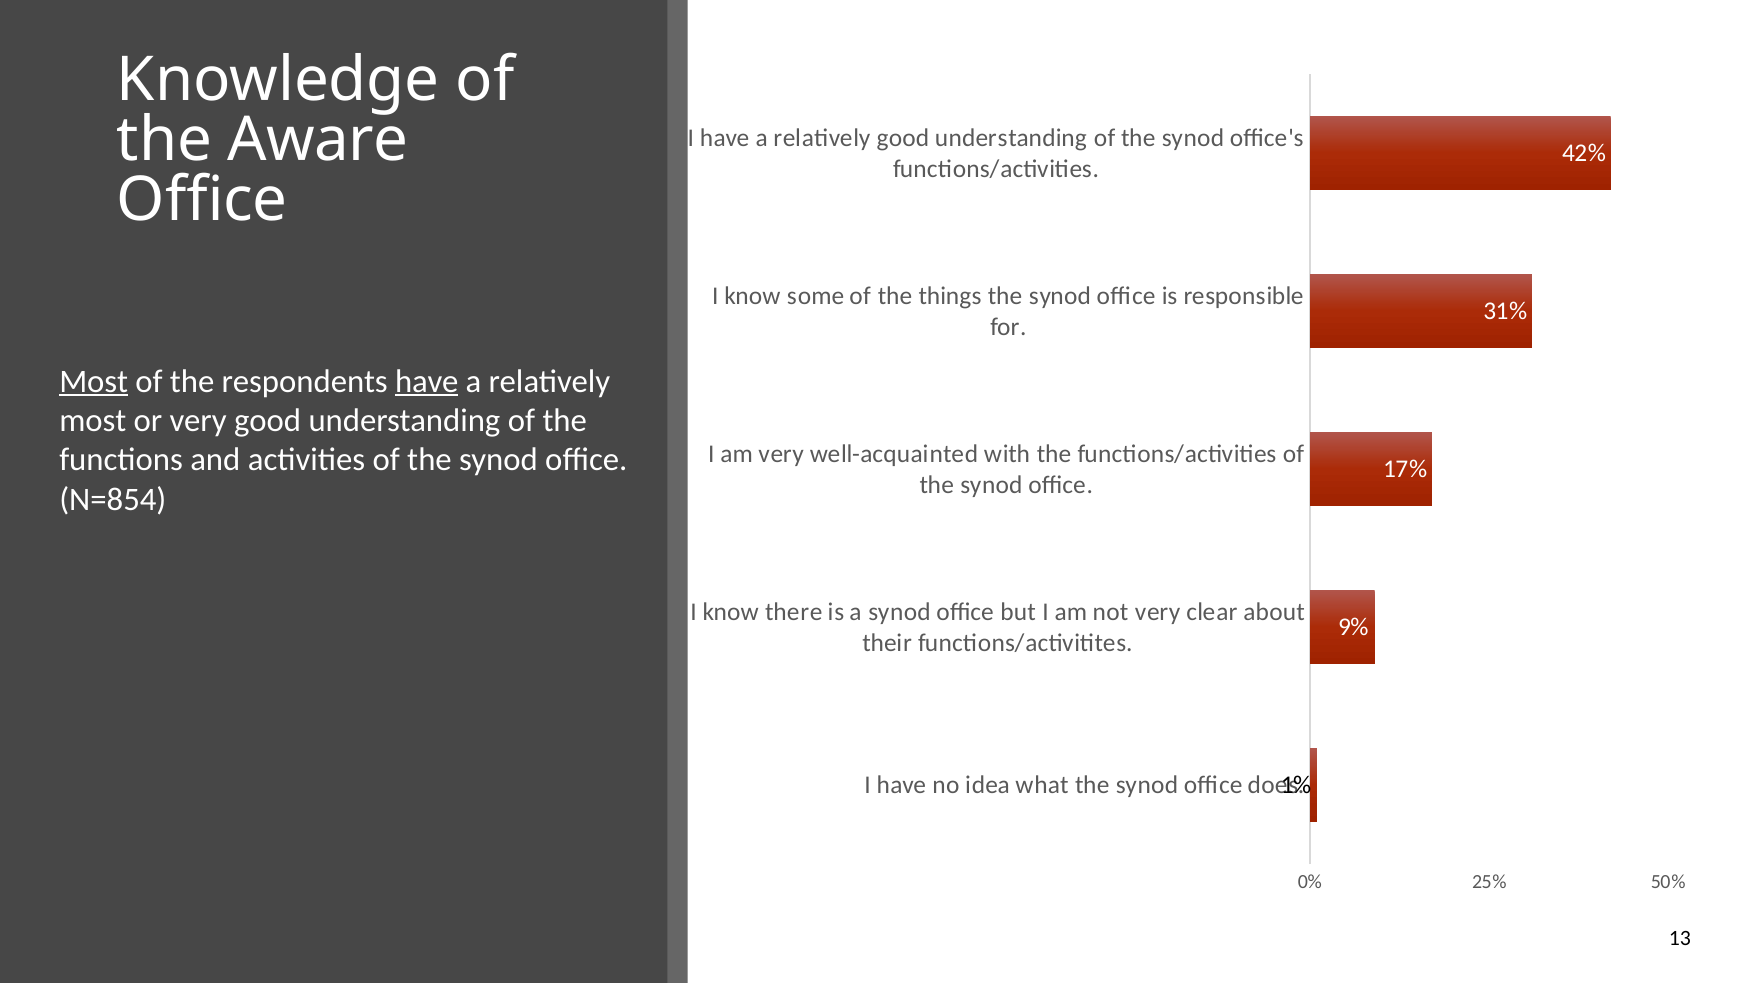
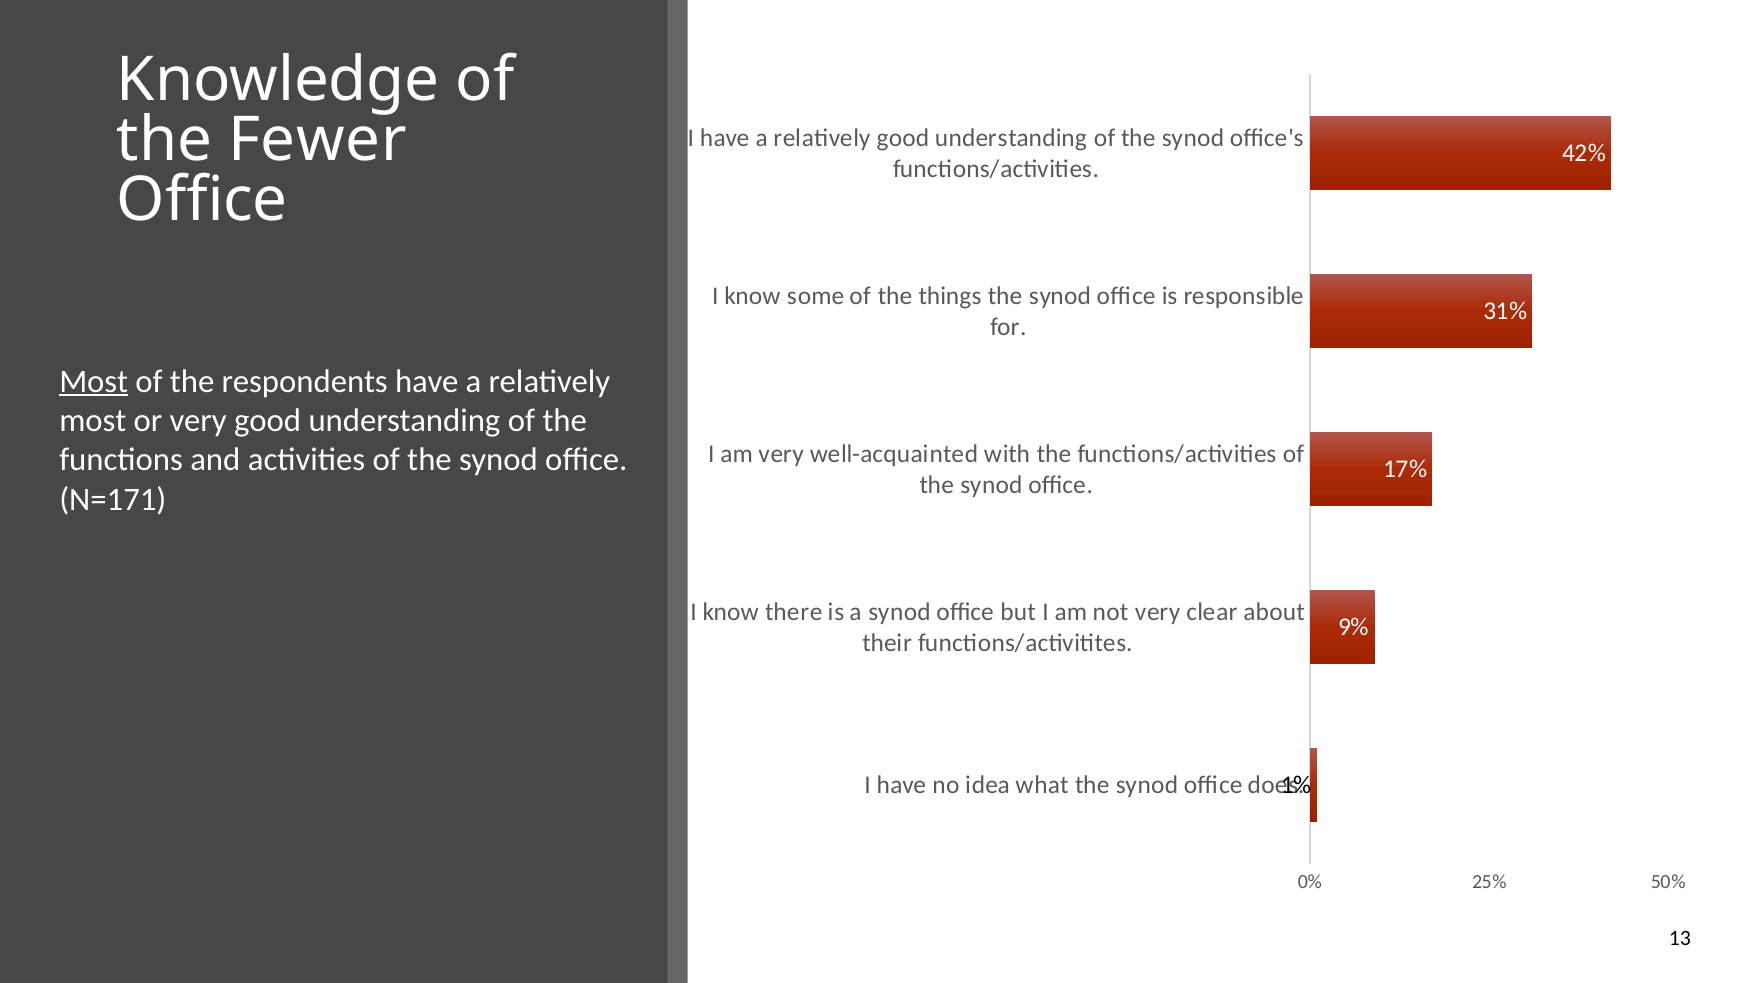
Aware: Aware -> Fewer
have at (427, 381) underline: present -> none
N=854: N=854 -> N=171
